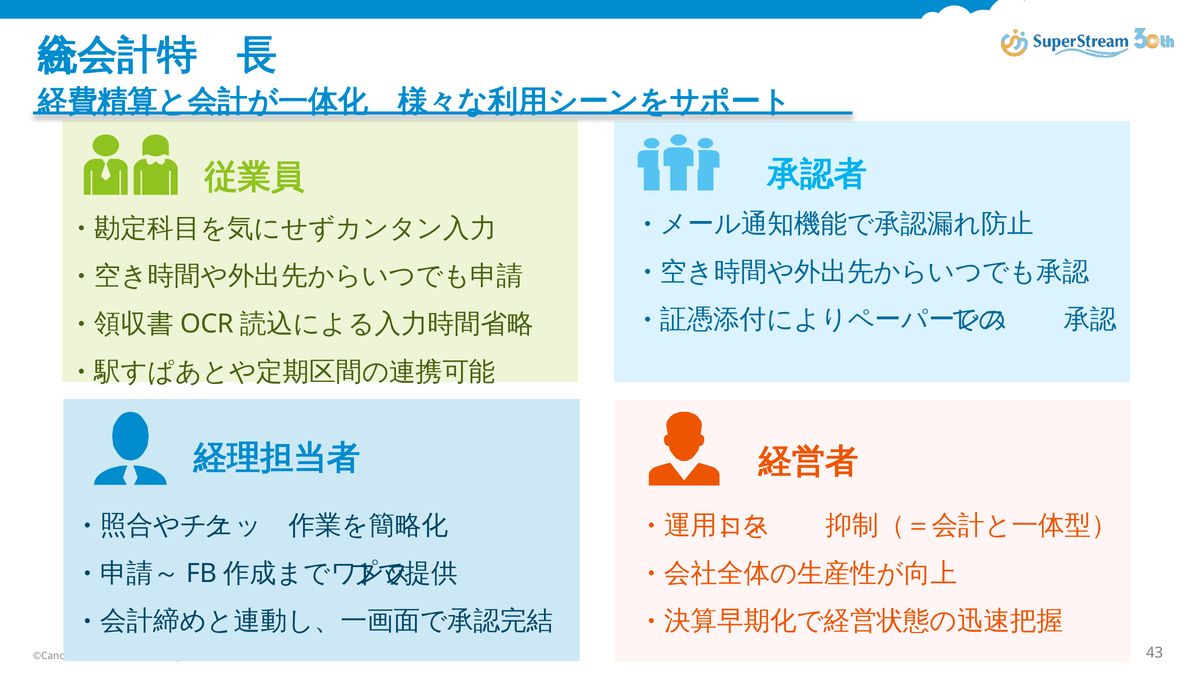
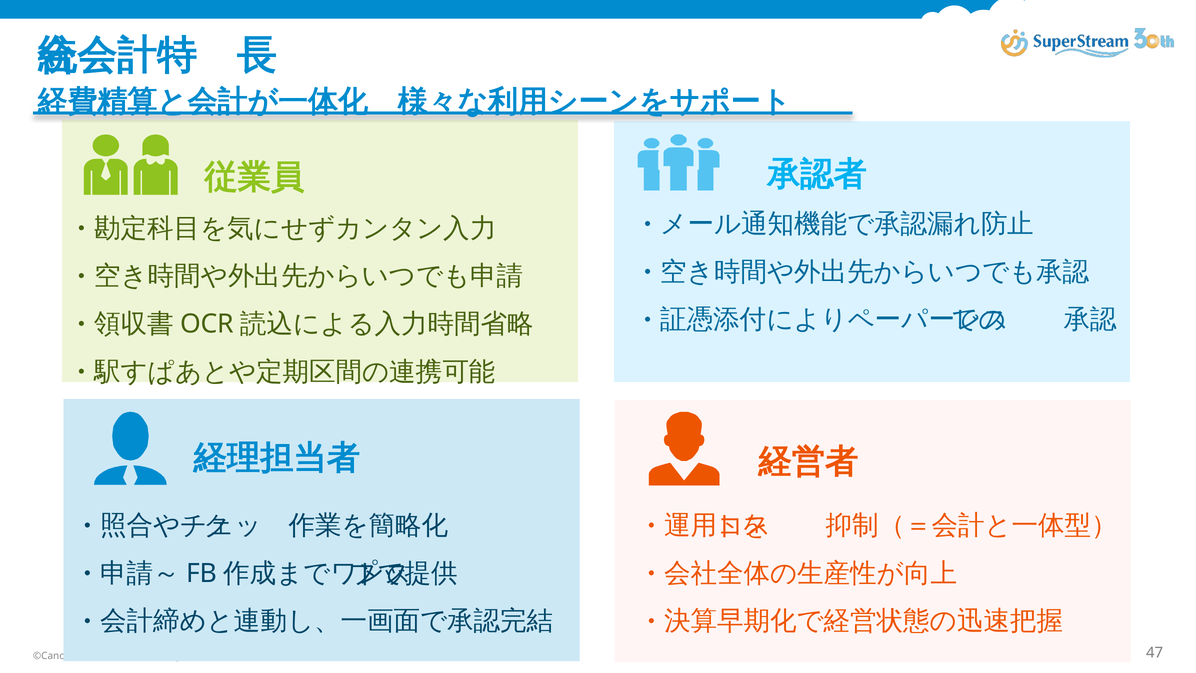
43: 43 -> 47
